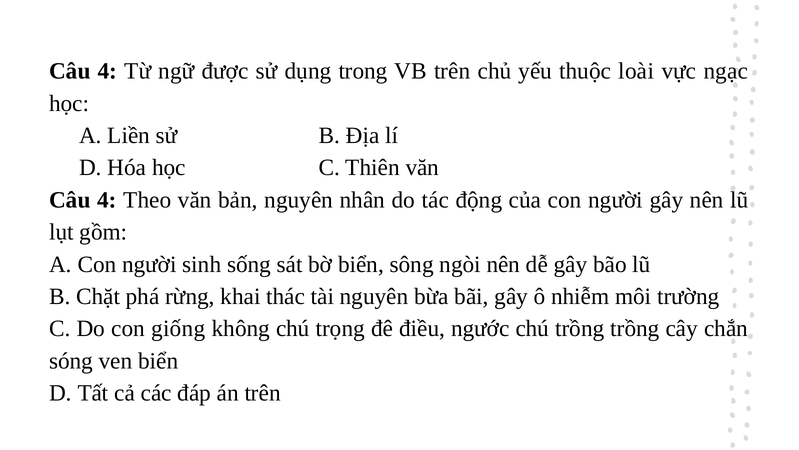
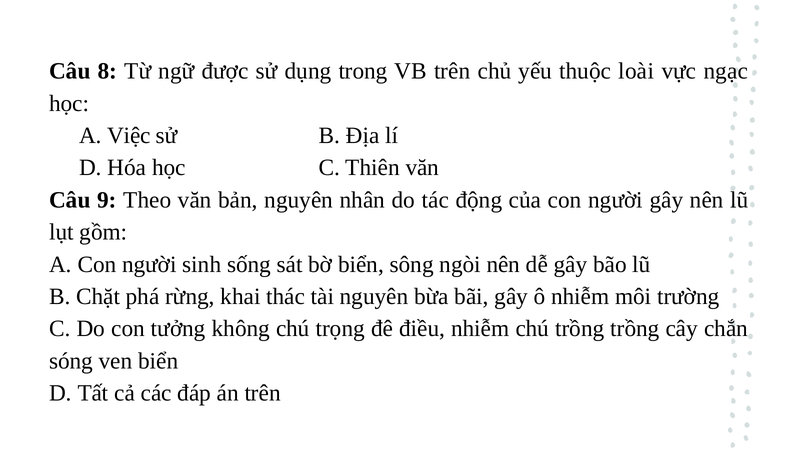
4 at (107, 71): 4 -> 8
Liền: Liền -> Việc
4 at (107, 200): 4 -> 9
giống: giống -> tưởng
điều ngước: ngước -> nhiễm
